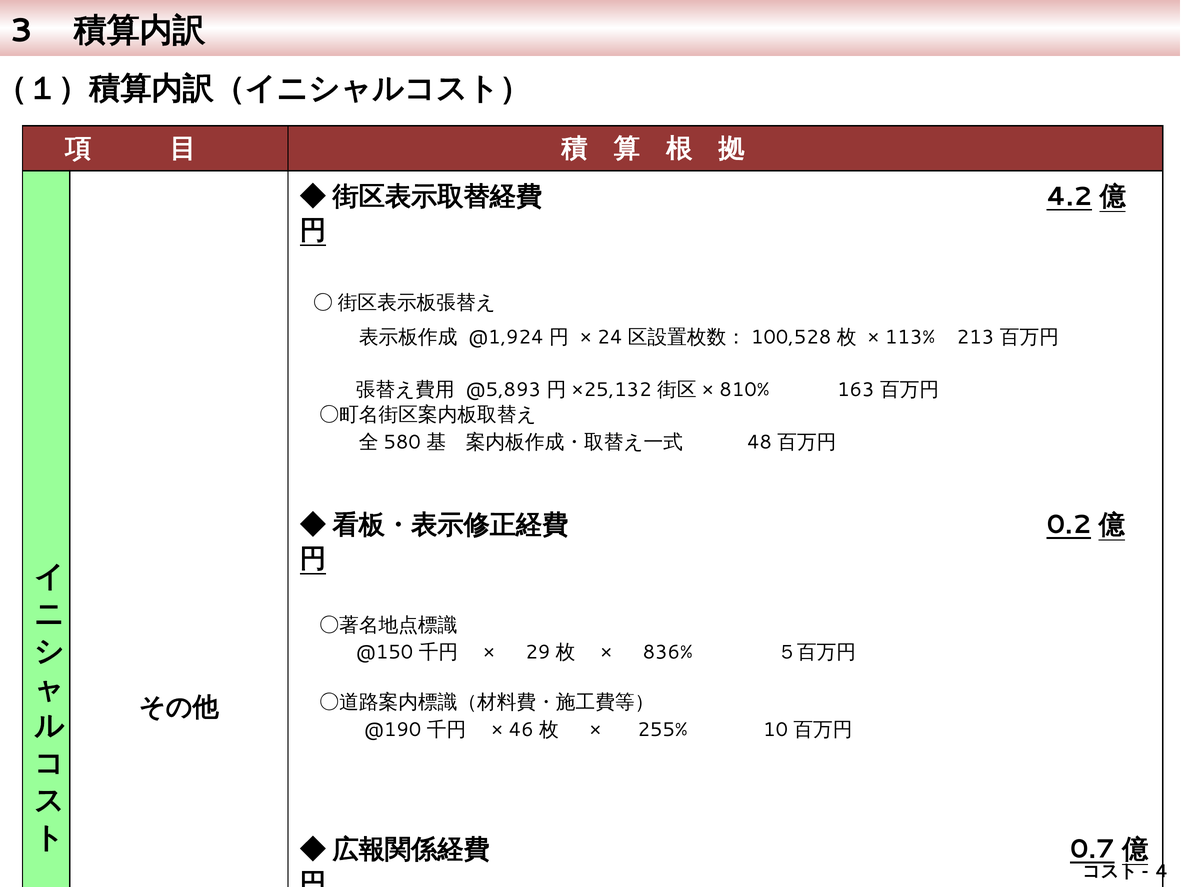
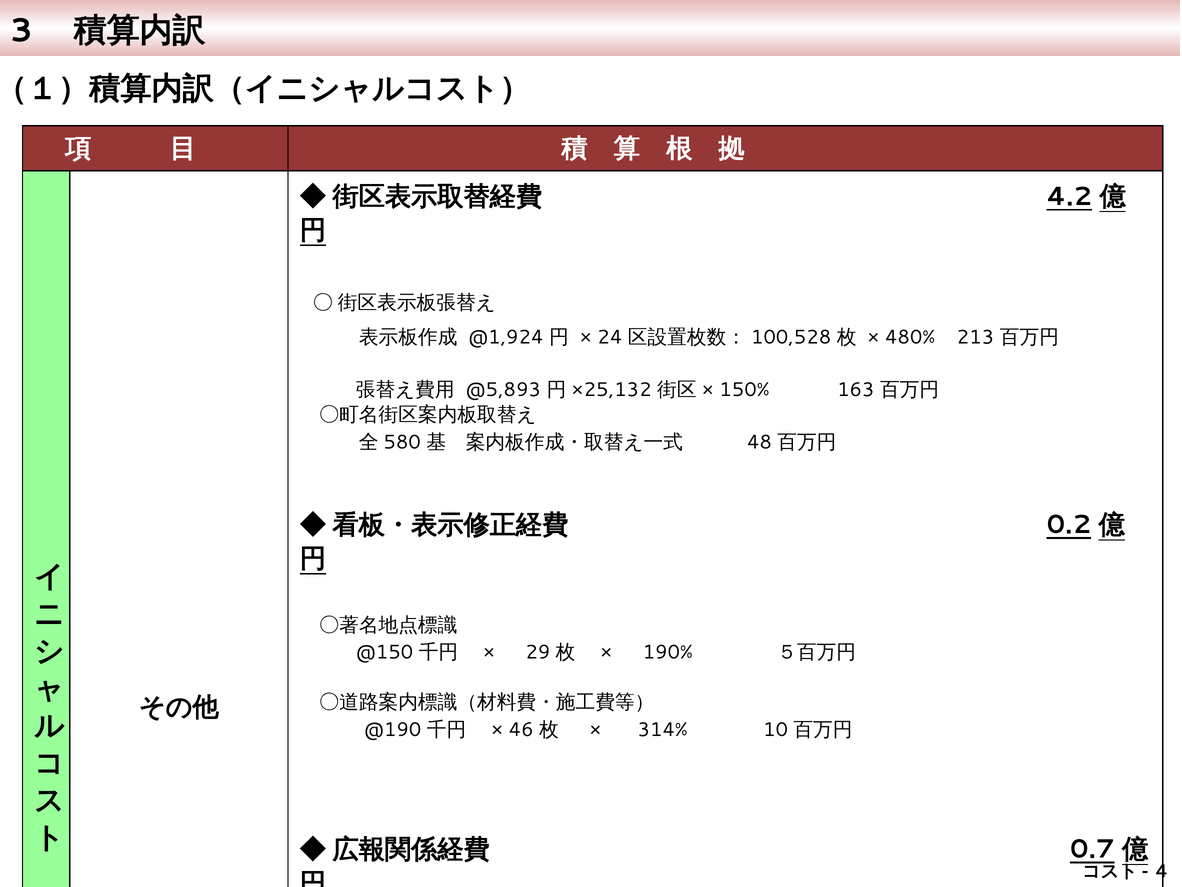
113%: 113% -> 480%
810%: 810% -> 150%
836%: 836% -> 190%
255%: 255% -> 314%
